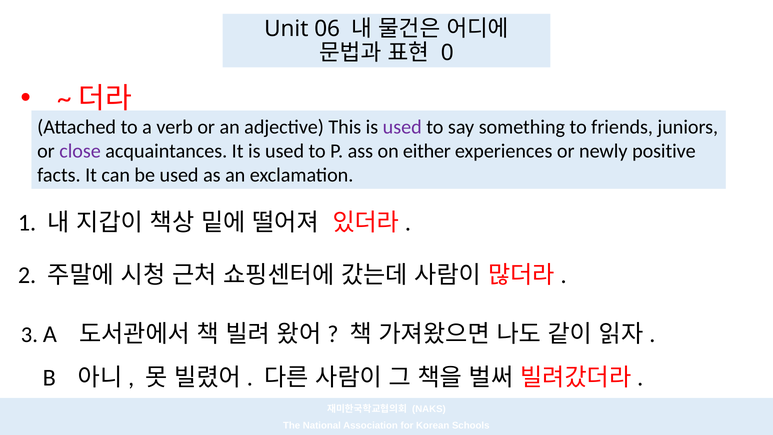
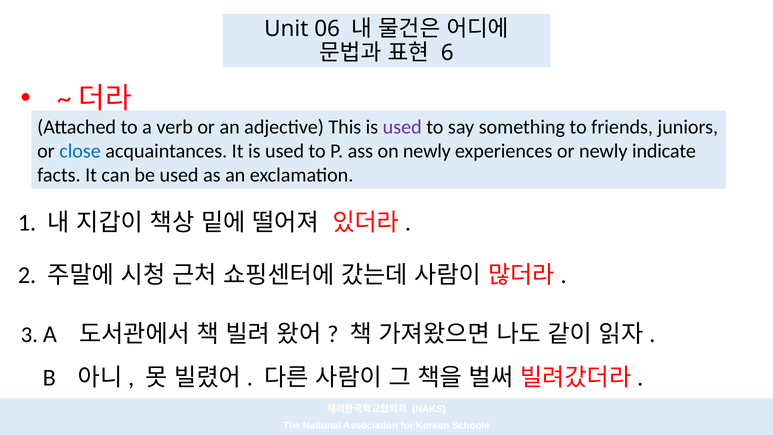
0: 0 -> 6
close colour: purple -> blue
on either: either -> newly
positive: positive -> indicate
